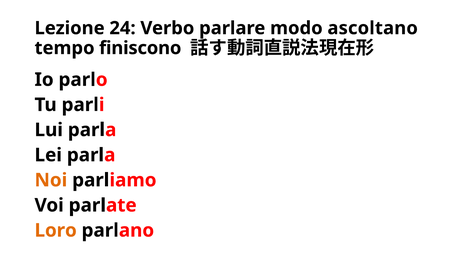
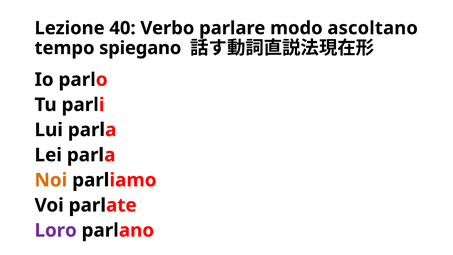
24: 24 -> 40
finiscono: finiscono -> spiegano
Loro colour: orange -> purple
